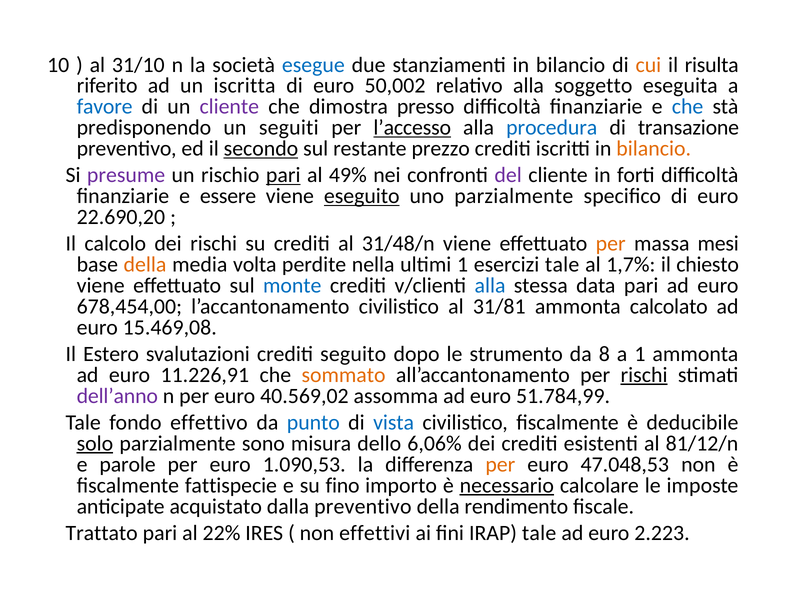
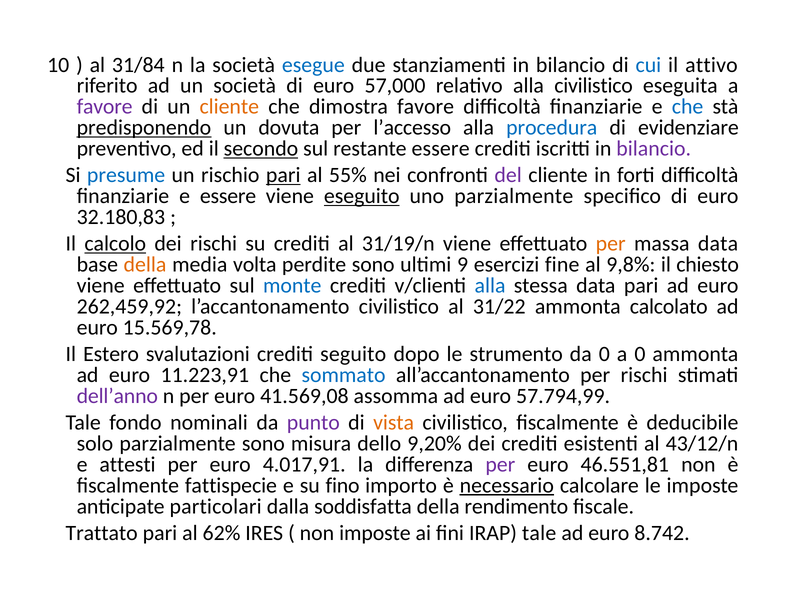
31/10: 31/10 -> 31/84
cui colour: orange -> blue
risulta: risulta -> attivo
un iscritta: iscritta -> società
50,002: 50,002 -> 57,000
alla soggetto: soggetto -> civilistico
favore at (105, 107) colour: blue -> purple
cliente at (229, 107) colour: purple -> orange
dimostra presso: presso -> favore
predisponendo underline: none -> present
seguiti: seguiti -> dovuta
l’accesso underline: present -> none
transazione: transazione -> evidenziare
restante prezzo: prezzo -> essere
bilancio at (654, 149) colour: orange -> purple
presume colour: purple -> blue
49%: 49% -> 55%
22.690,20: 22.690,20 -> 32.180,83
calcolo underline: none -> present
31/48/n: 31/48/n -> 31/19/n
massa mesi: mesi -> data
perdite nella: nella -> sono
ultimi 1: 1 -> 9
esercizi tale: tale -> fine
1,7%: 1,7% -> 9,8%
678,454,00: 678,454,00 -> 262,459,92
31/81: 31/81 -> 31/22
15.469,08: 15.469,08 -> 15.569,78
da 8: 8 -> 0
a 1: 1 -> 0
11.226,91: 11.226,91 -> 11.223,91
sommato colour: orange -> blue
rischi at (644, 375) underline: present -> none
40.569,02: 40.569,02 -> 41.569,08
51.784,99: 51.784,99 -> 57.794,99
effettivo: effettivo -> nominali
punto colour: blue -> purple
vista colour: blue -> orange
solo underline: present -> none
6,06%: 6,06% -> 9,20%
81/12/n: 81/12/n -> 43/12/n
parole: parole -> attesti
1.090,53: 1.090,53 -> 4.017,91
per at (500, 465) colour: orange -> purple
47.048,53: 47.048,53 -> 46.551,81
acquistato: acquistato -> particolari
dalla preventivo: preventivo -> soddisfatta
22%: 22% -> 62%
non effettivi: effettivi -> imposte
2.223: 2.223 -> 8.742
